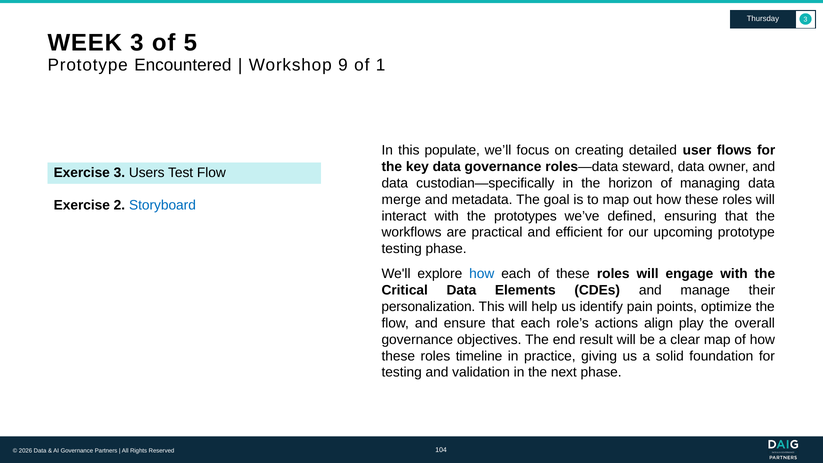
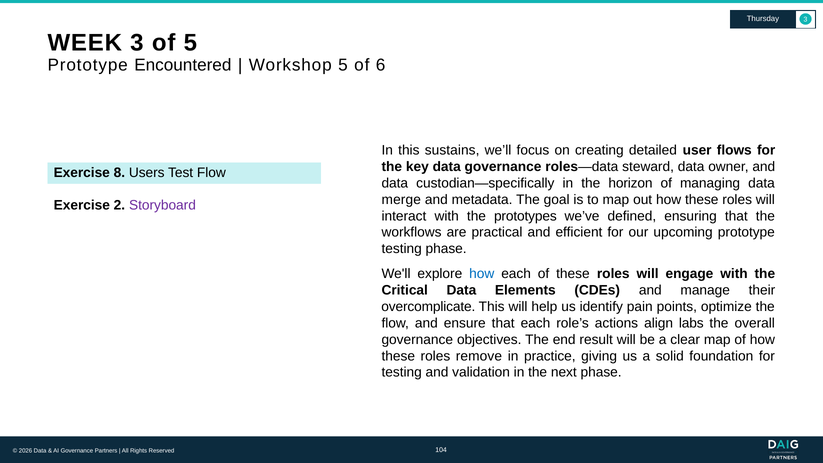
Workshop 9: 9 -> 5
1: 1 -> 6
populate: populate -> sustains
Exercise 3: 3 -> 8
Storyboard colour: blue -> purple
personalization: personalization -> overcomplicate
play: play -> labs
timeline: timeline -> remove
